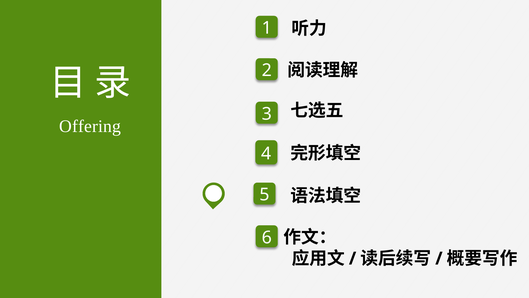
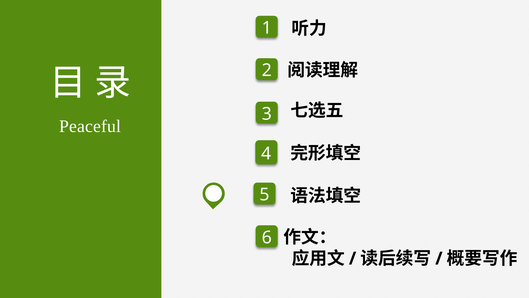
Offering: Offering -> Peaceful
